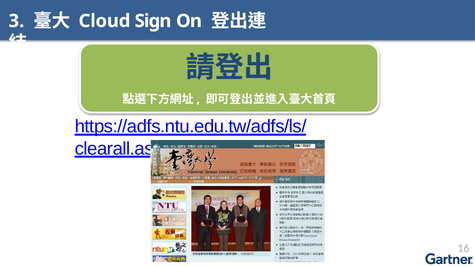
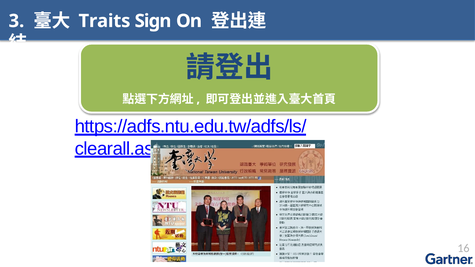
Cloud: Cloud -> Traits
